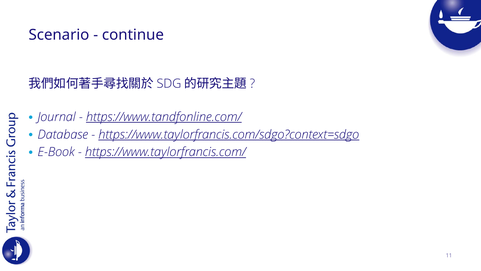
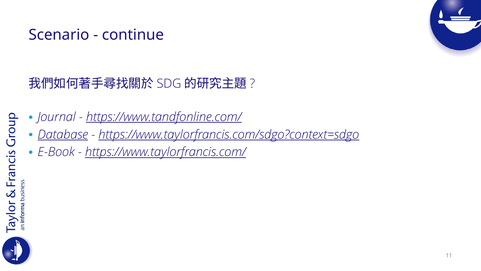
Database underline: none -> present
